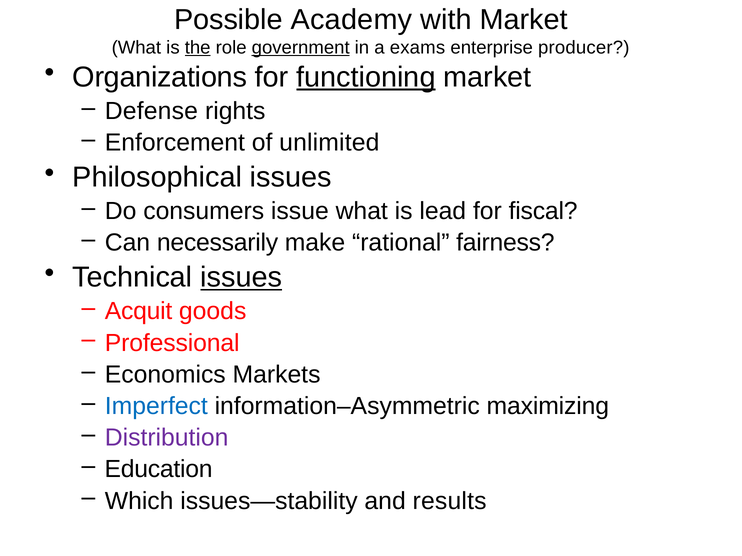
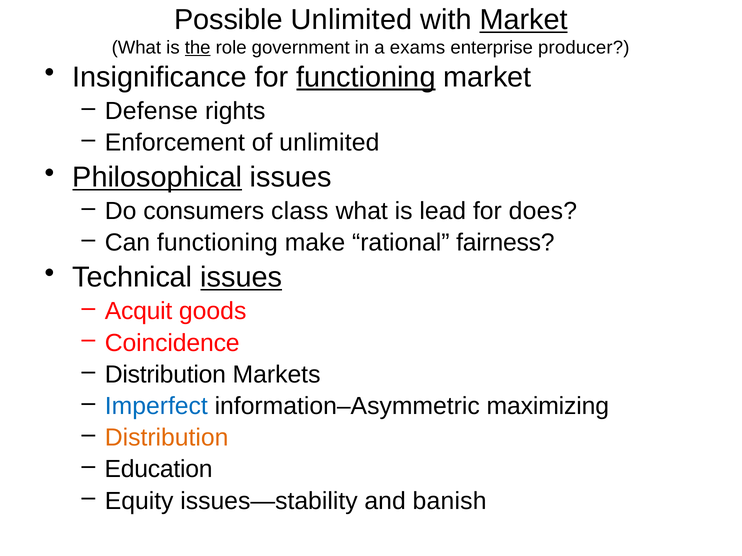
Possible Academy: Academy -> Unlimited
Market at (524, 20) underline: none -> present
government underline: present -> none
Organizations: Organizations -> Insignificance
Philosophical underline: none -> present
issue: issue -> class
fiscal: fiscal -> does
Can necessarily: necessarily -> functioning
Professional: Professional -> Coincidence
Economics at (165, 375): Economics -> Distribution
Distribution at (167, 438) colour: purple -> orange
Which: Which -> Equity
results: results -> banish
